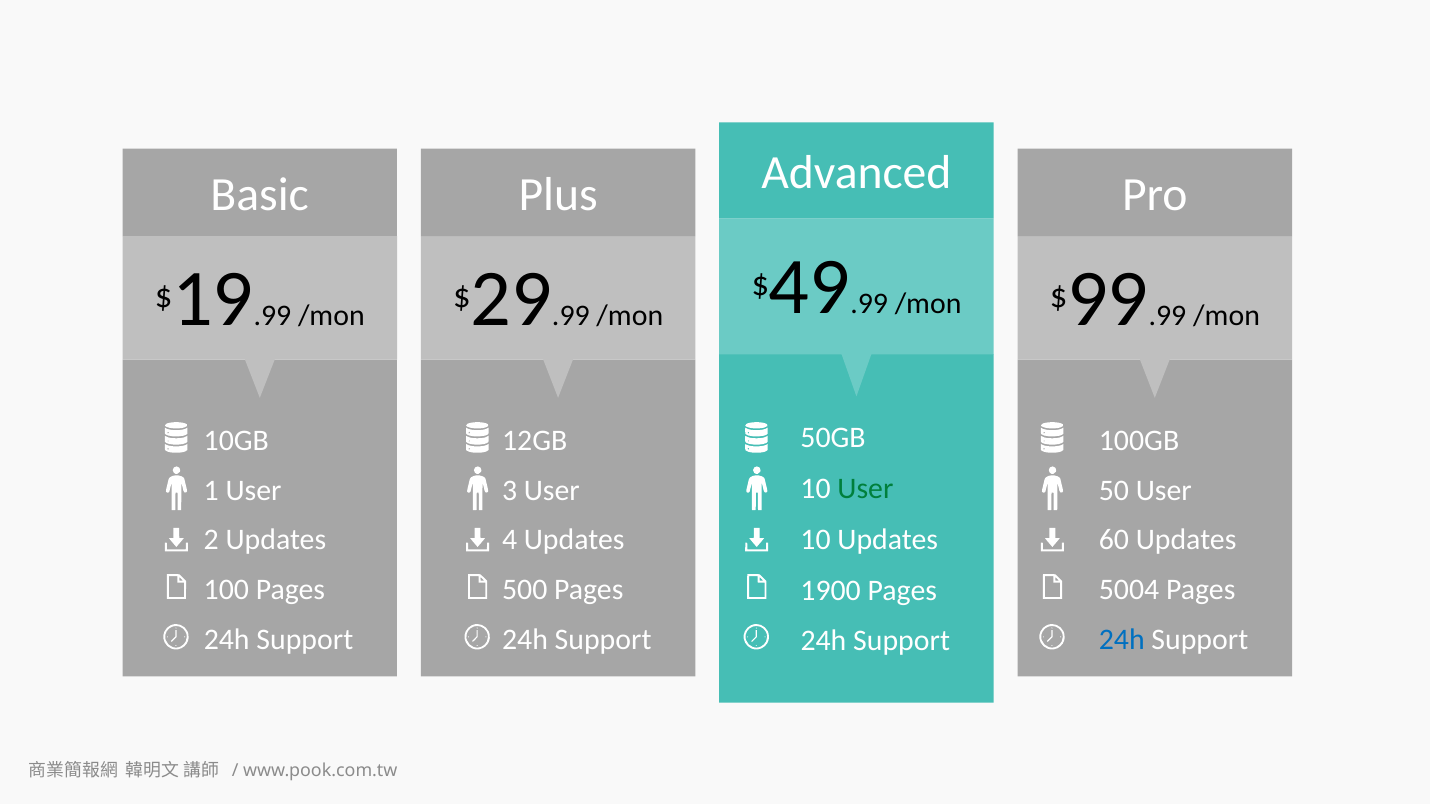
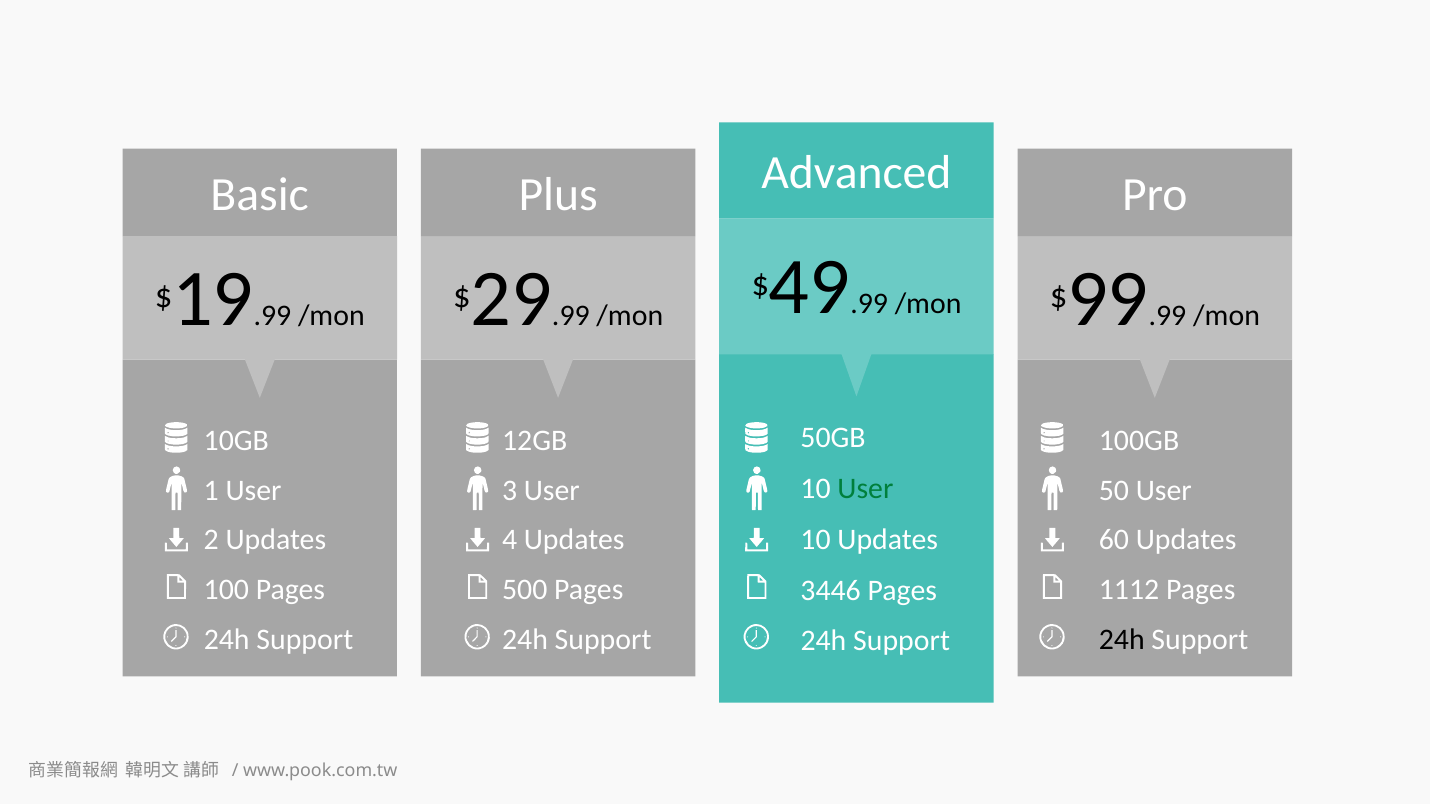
5004: 5004 -> 1112
1900: 1900 -> 3446
24h at (1122, 640) colour: blue -> black
